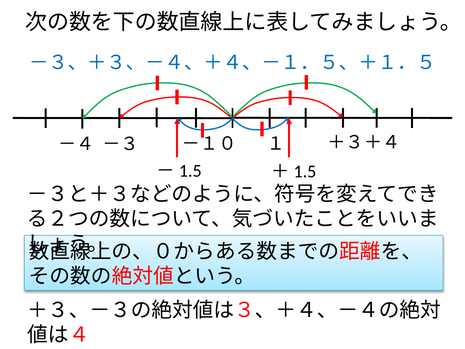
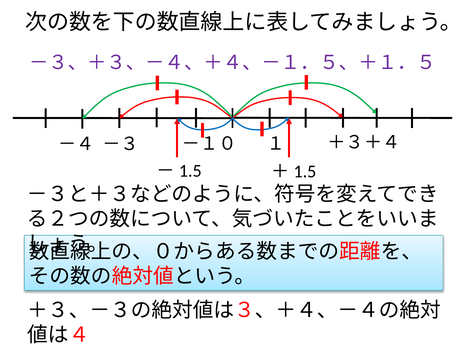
－３、＋３、－４、＋４、－１．５、＋１．５ colour: blue -> purple
